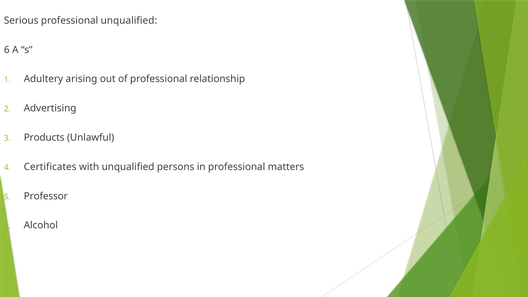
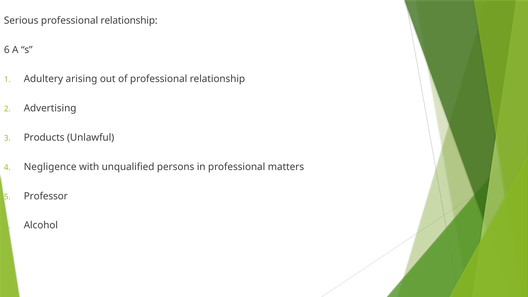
Serious professional unqualified: unqualified -> relationship
Certificates: Certificates -> Negligence
